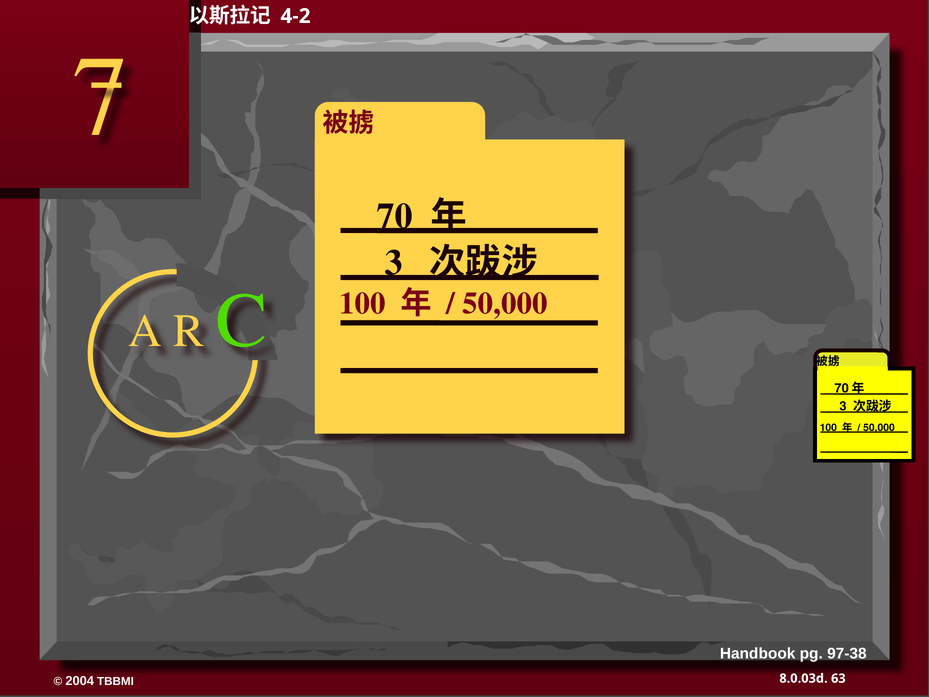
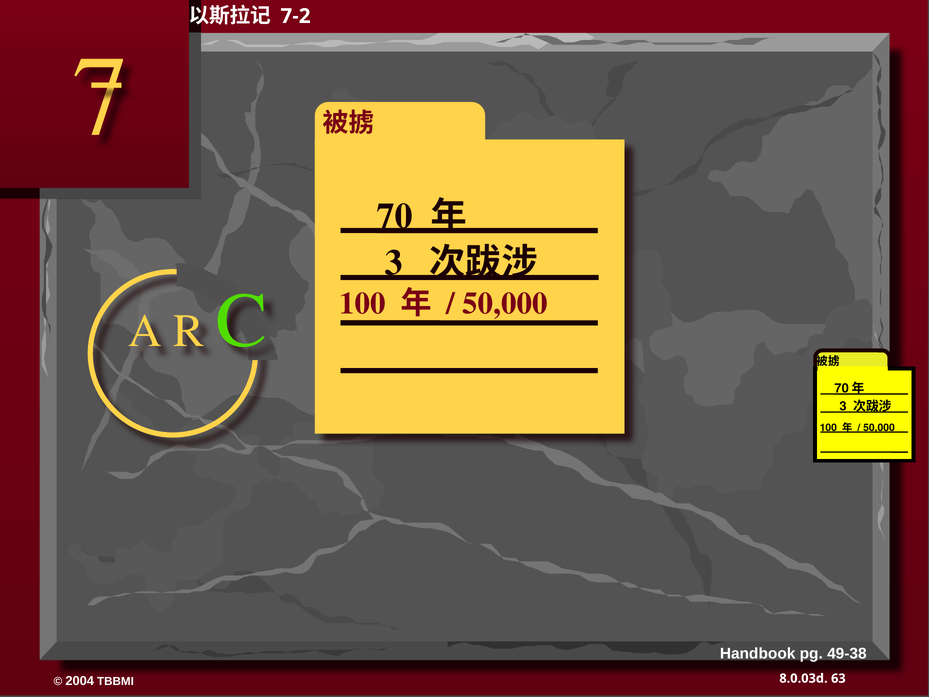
4-2: 4-2 -> 7-2
97-38: 97-38 -> 49-38
